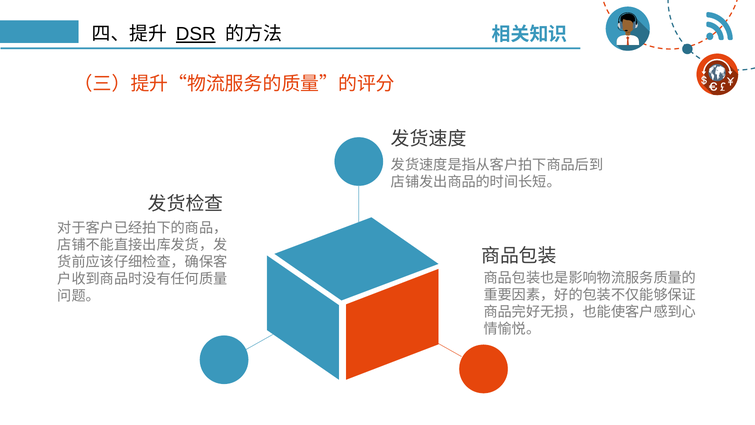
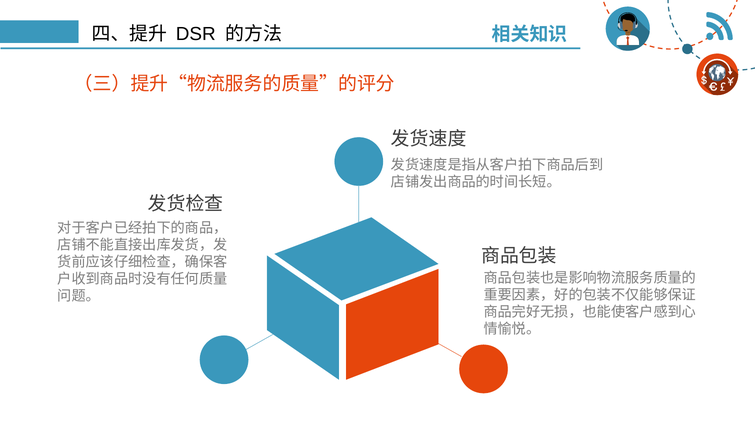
DSR underline: present -> none
